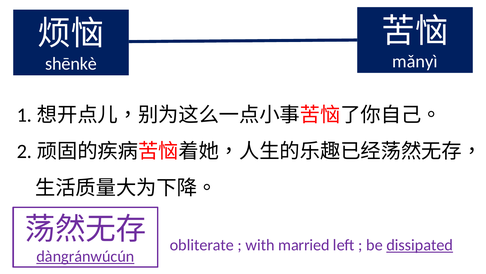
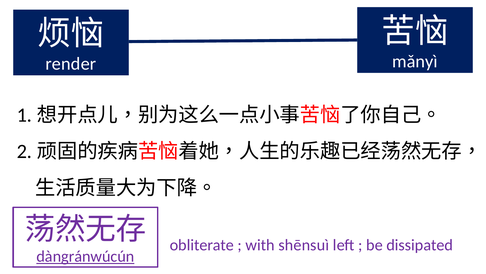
shēnkè: shēnkè -> render
married: married -> shēnsuì
dissipated underline: present -> none
